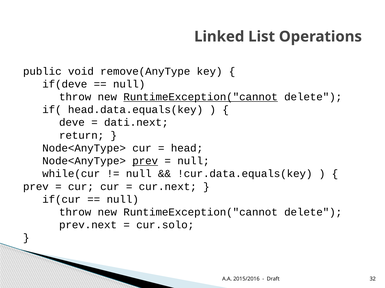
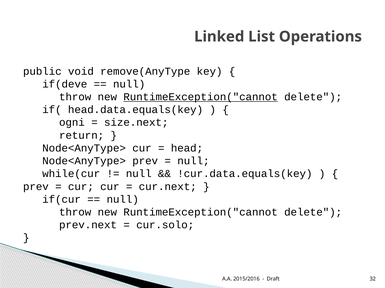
deve: deve -> ogni
dati.next: dati.next -> size.next
prev at (145, 161) underline: present -> none
